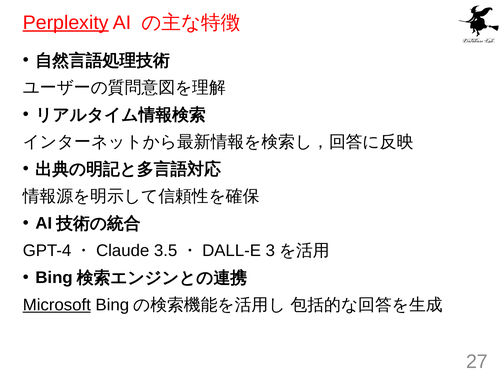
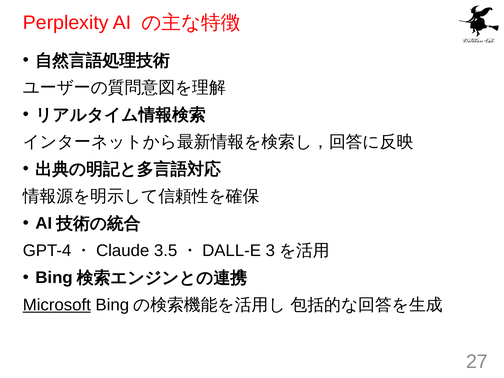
Perplexity underline: present -> none
